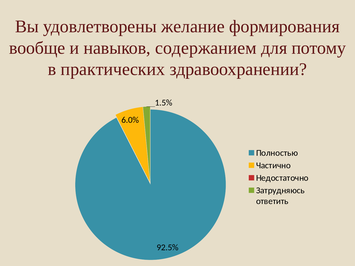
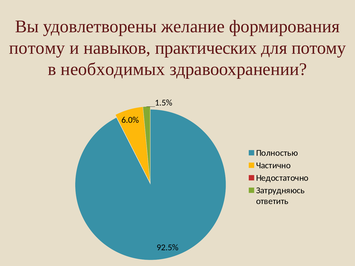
вообще at (37, 48): вообще -> потому
содержанием: содержанием -> практических
практических: практических -> необходимых
